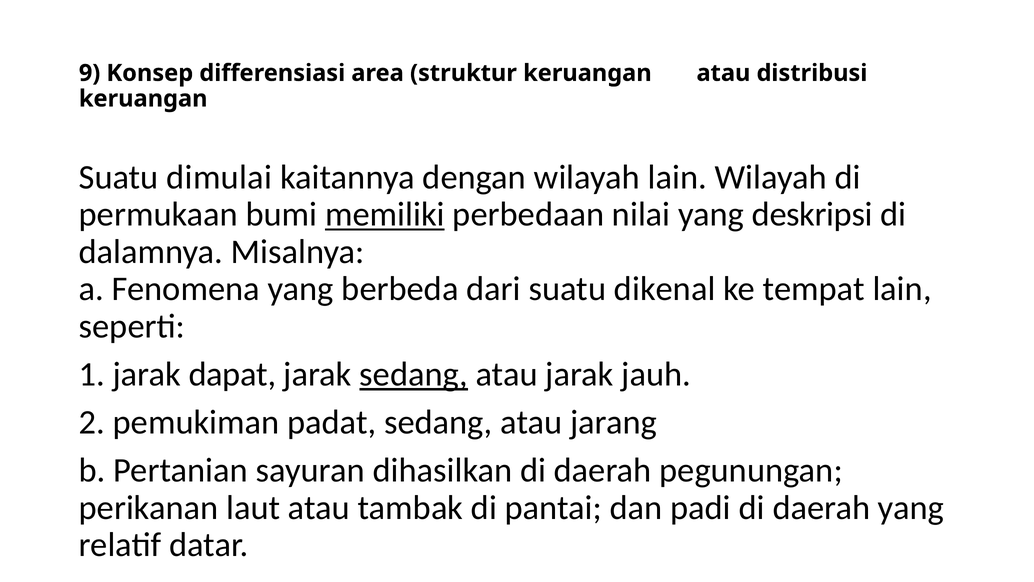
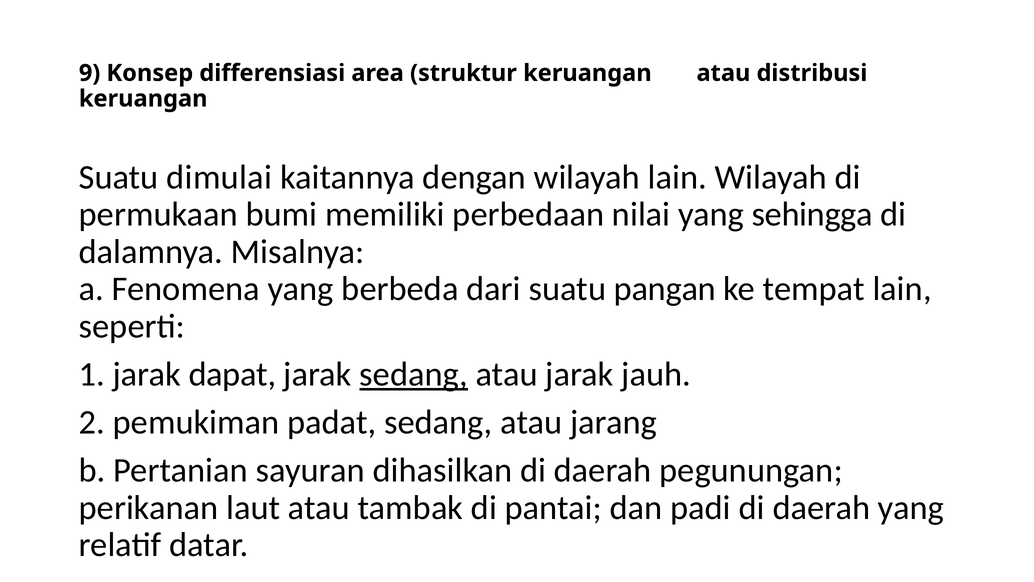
memiliki underline: present -> none
deskripsi: deskripsi -> sehingga
dikenal: dikenal -> pangan
